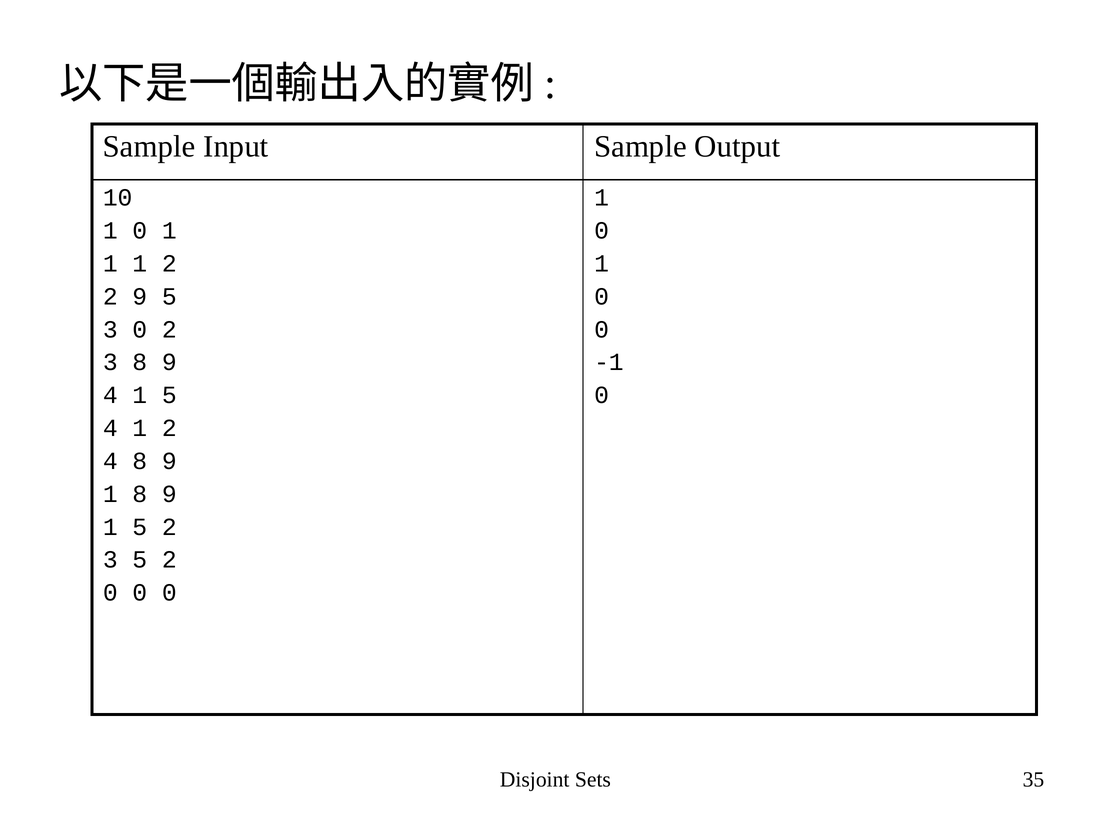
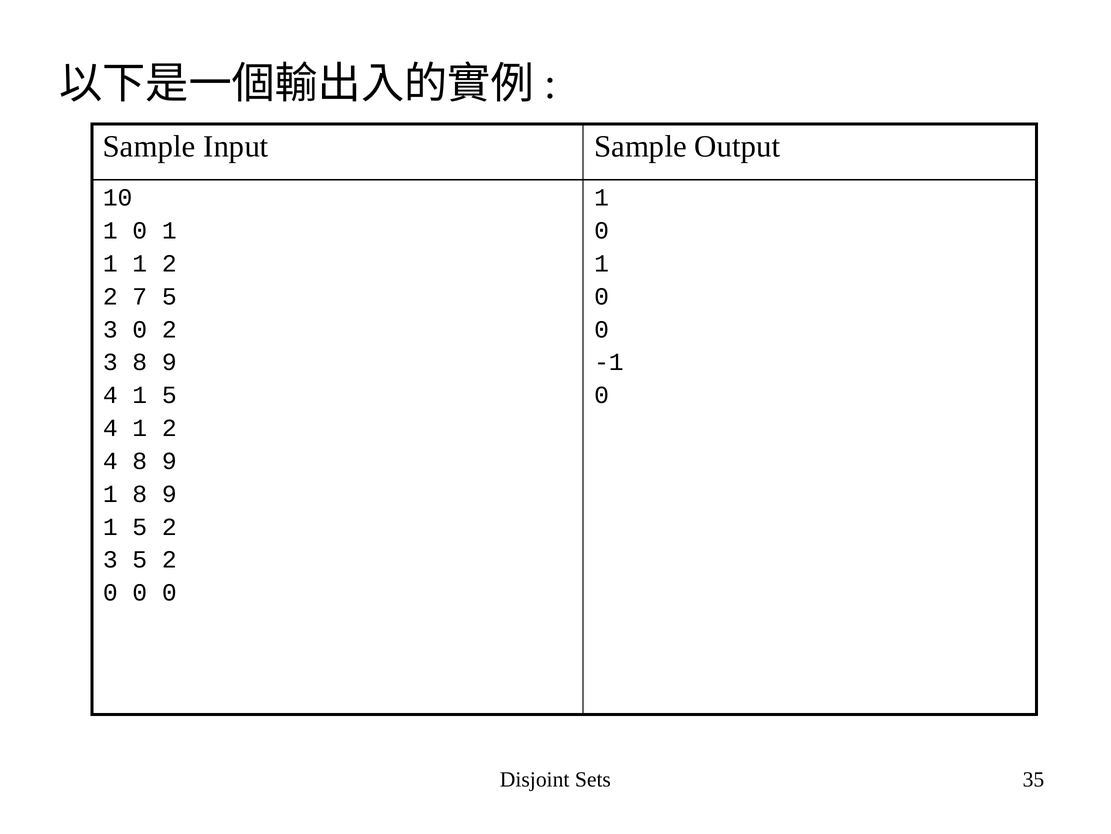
2 9: 9 -> 7
